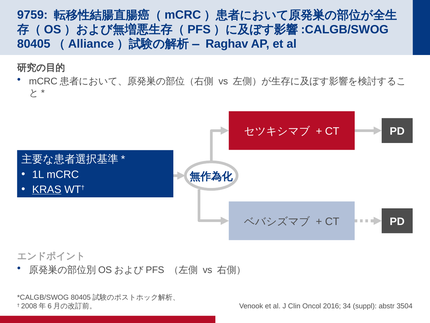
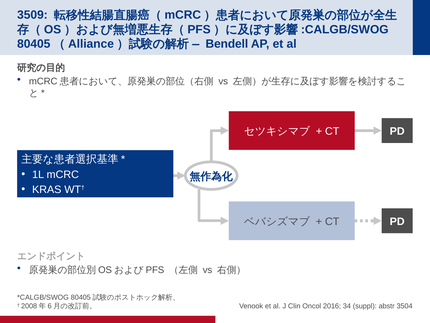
9759: 9759 -> 3509
Raghav: Raghav -> Bendell
KRAS underline: present -> none
